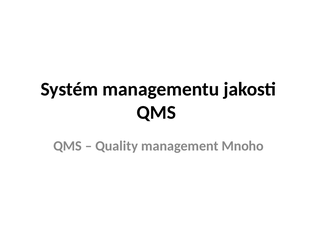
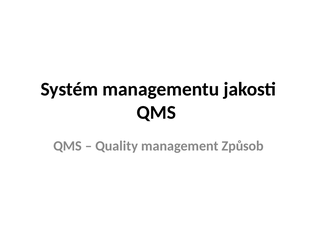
Mnoho: Mnoho -> Způsob
